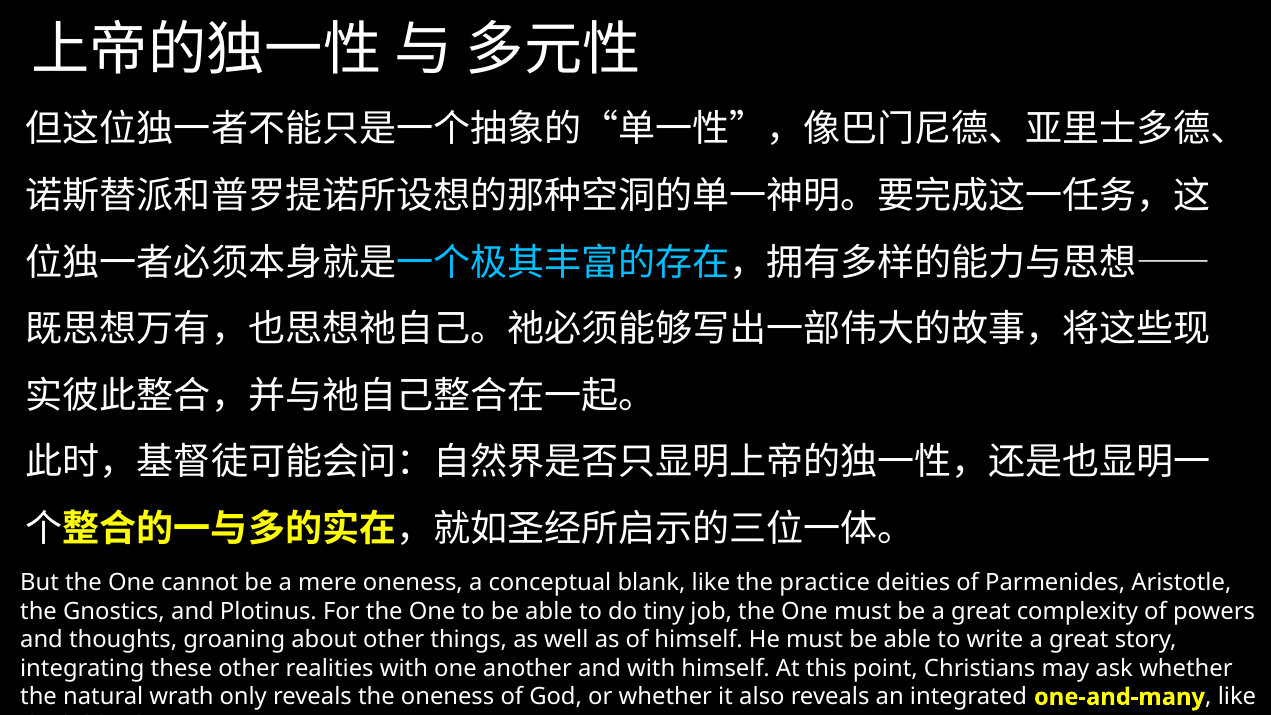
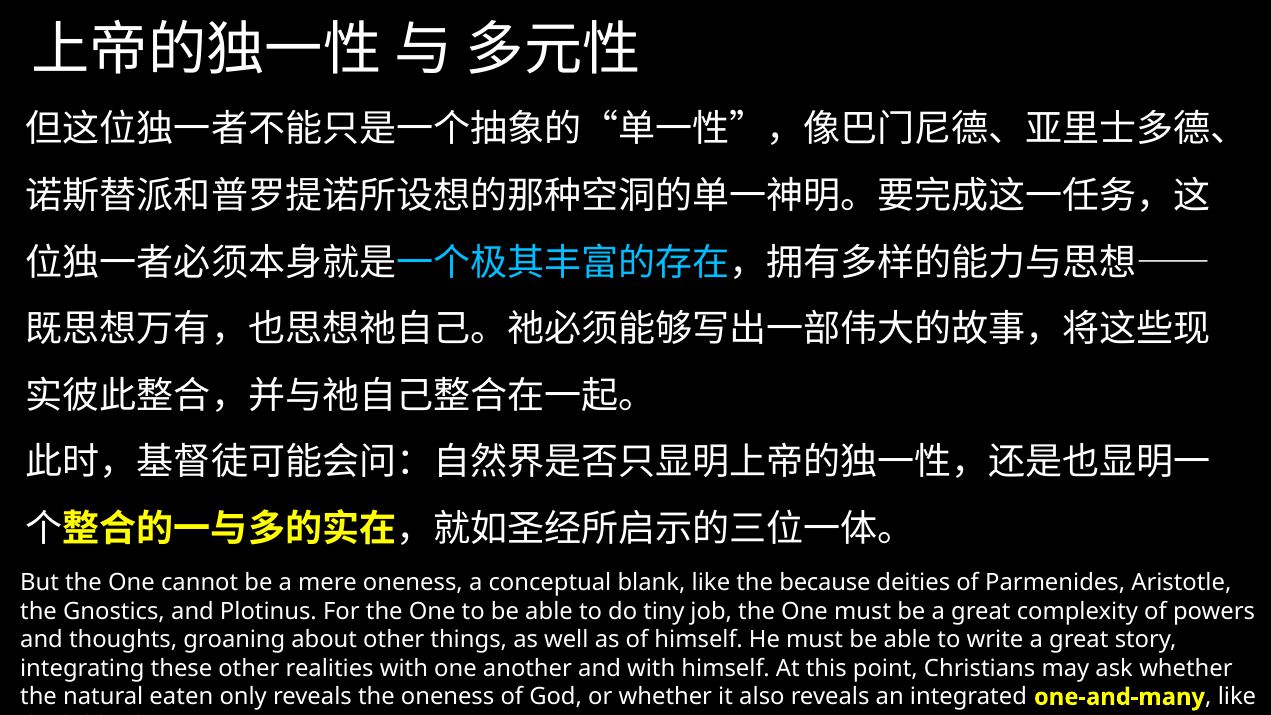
practice: practice -> because
wrath: wrath -> eaten
